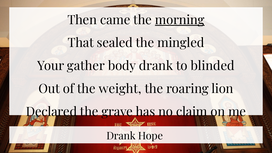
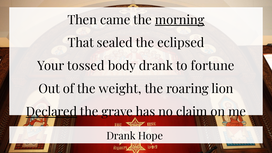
mingled: mingled -> eclipsed
gather: gather -> tossed
blinded: blinded -> fortune
Declared underline: none -> present
